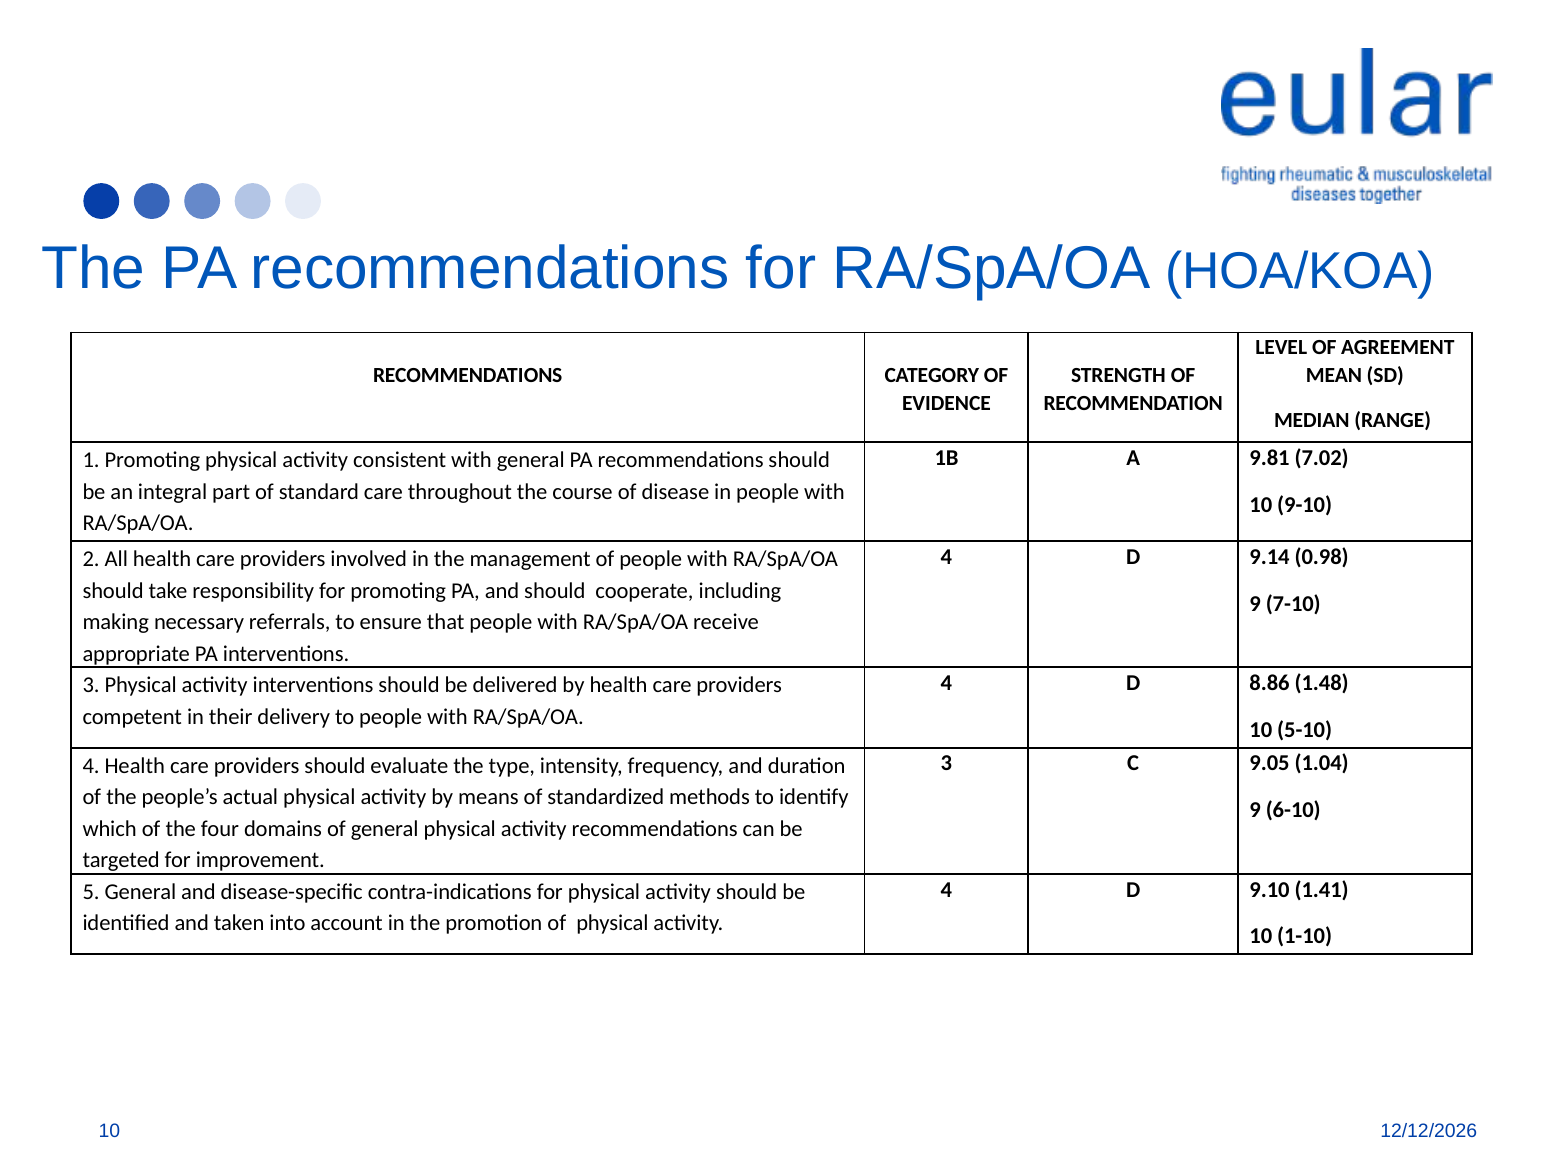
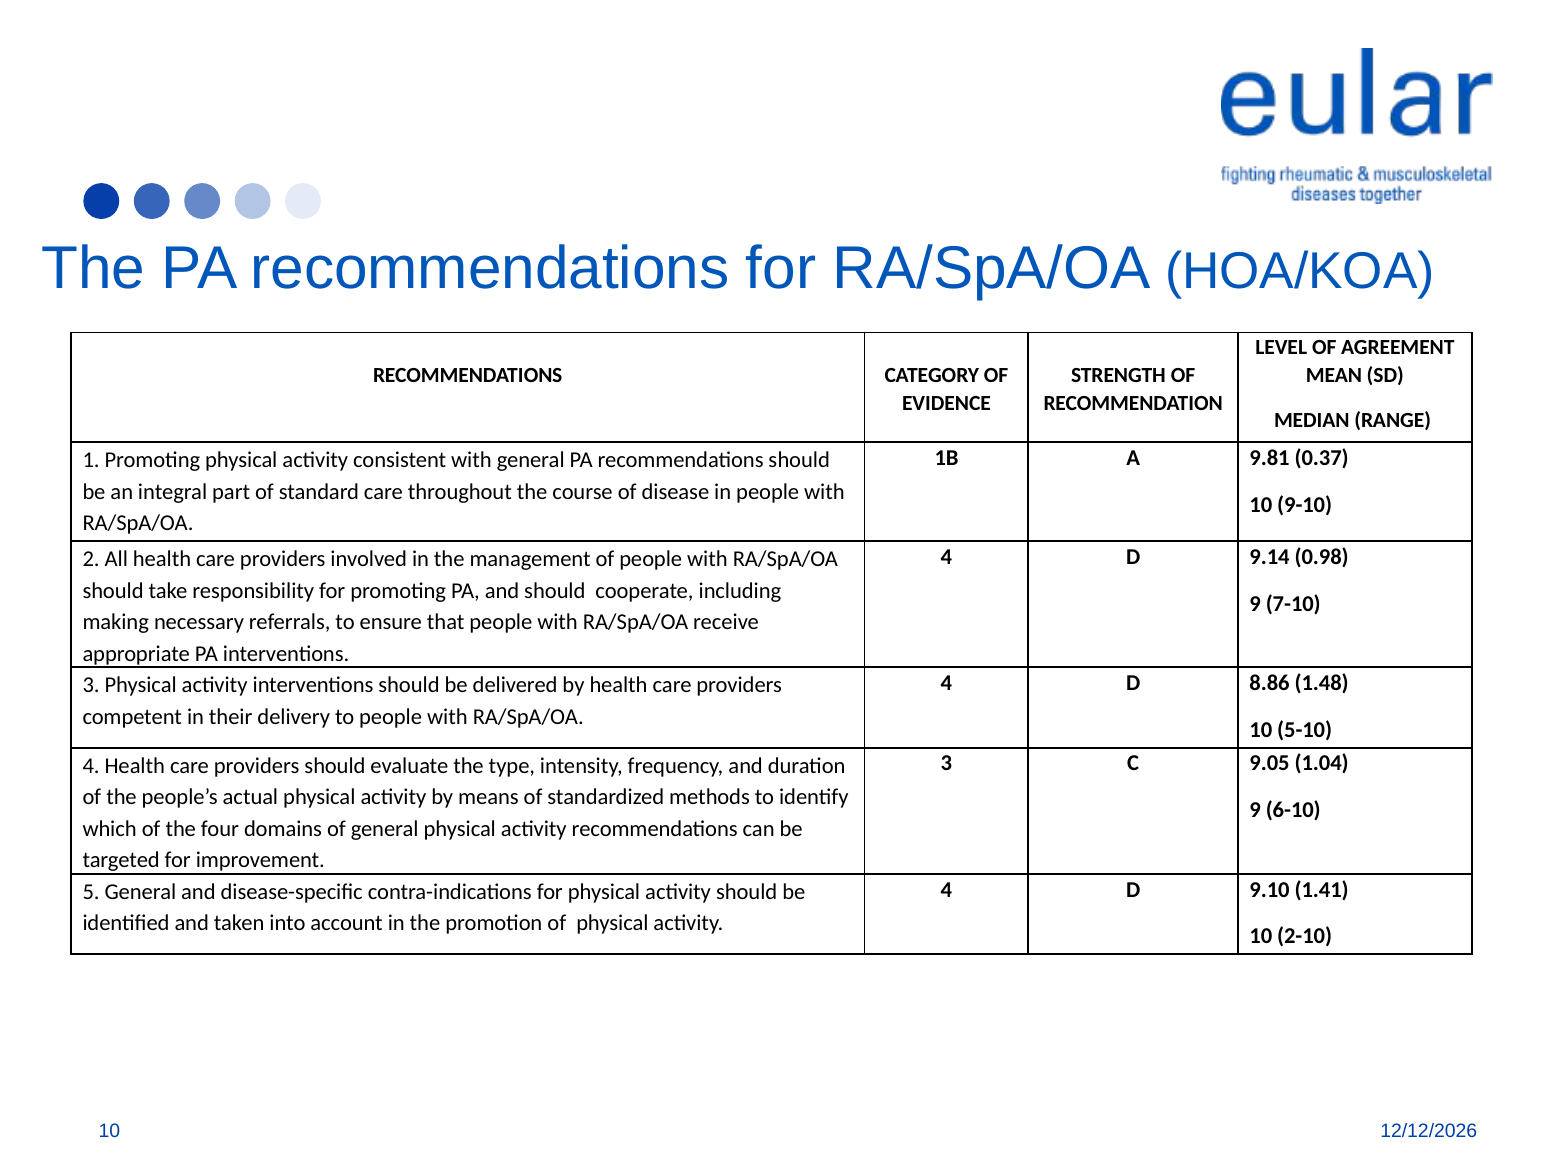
7.02: 7.02 -> 0.37
1-10: 1-10 -> 2-10
